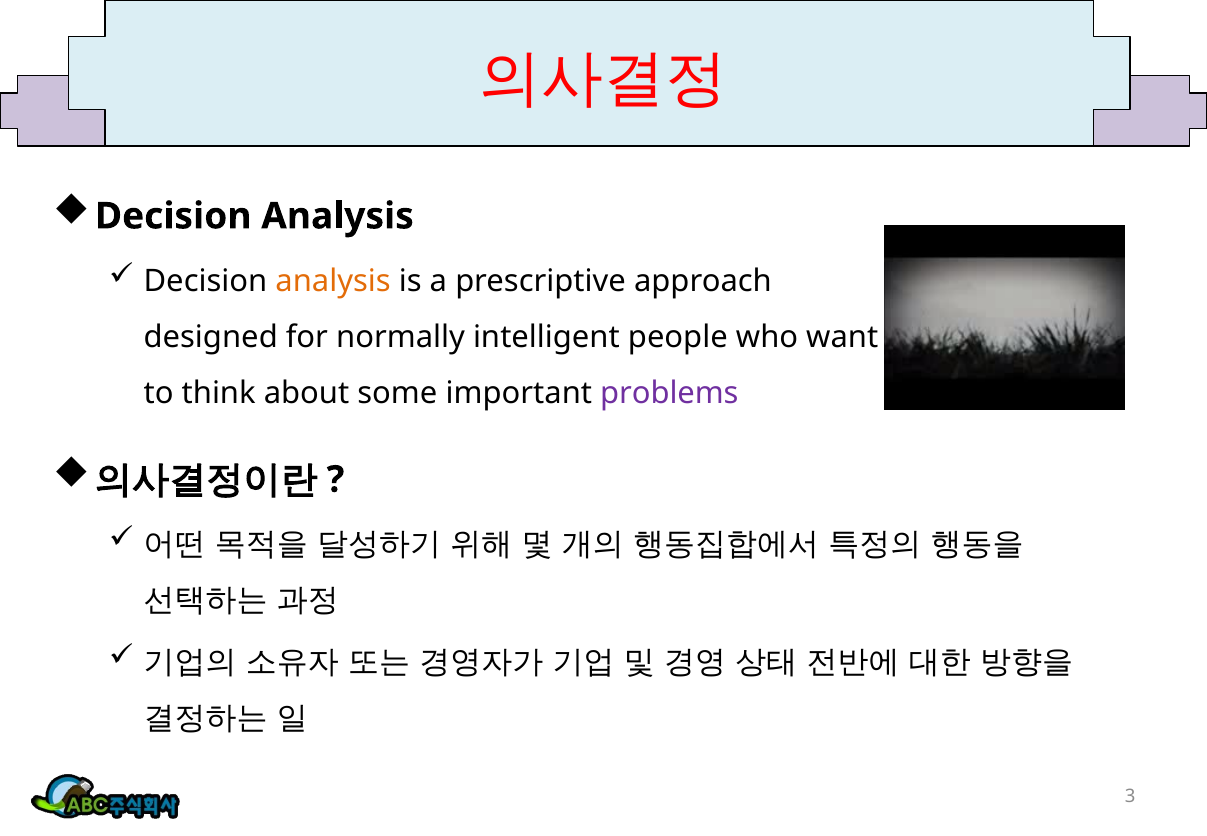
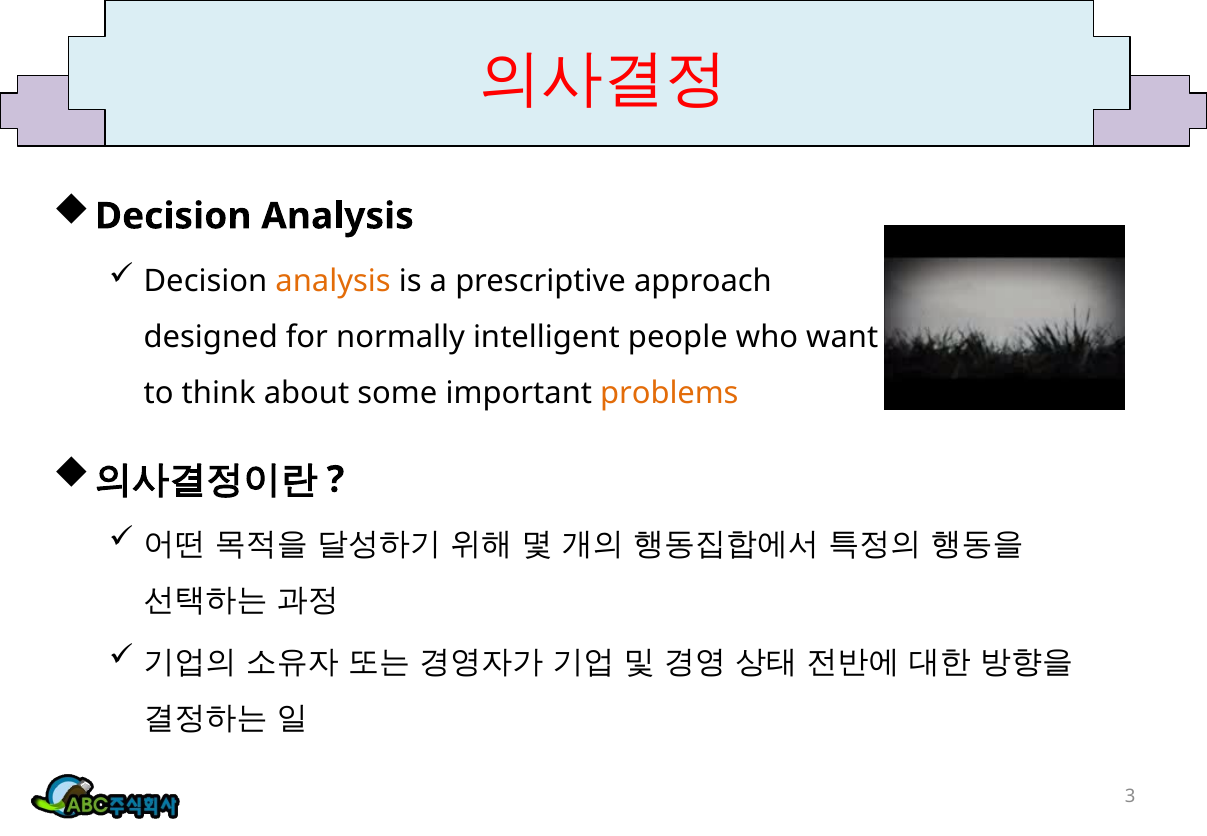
problems colour: purple -> orange
